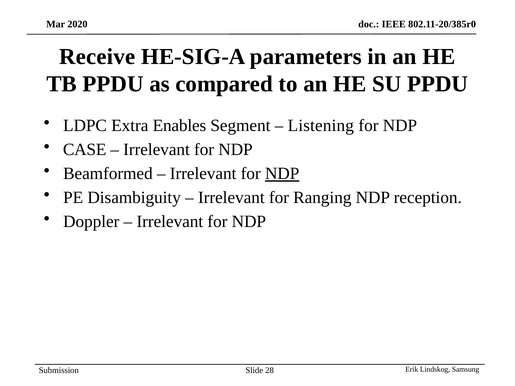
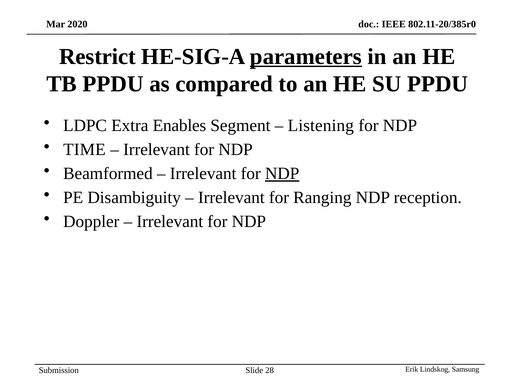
Receive: Receive -> Restrict
parameters underline: none -> present
CASE: CASE -> TIME
